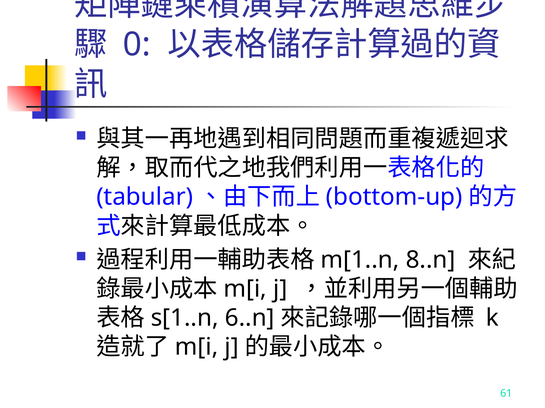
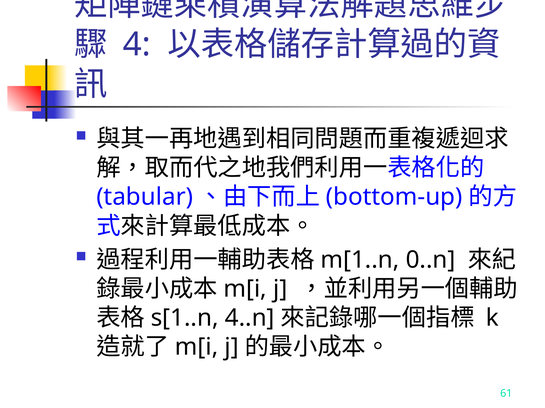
0: 0 -> 4
8..n: 8..n -> 0..n
6..n: 6..n -> 4..n
